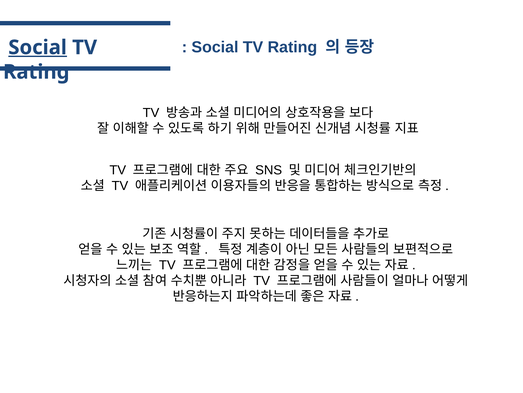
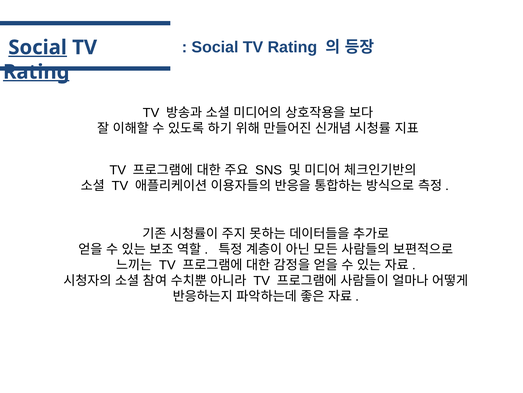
Rating at (36, 72) underline: none -> present
